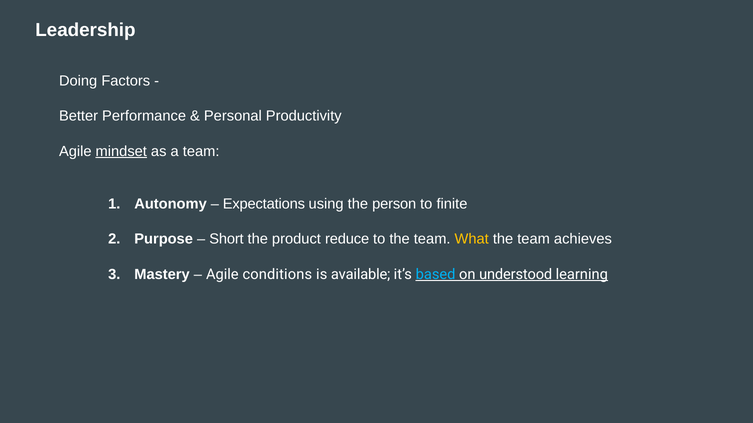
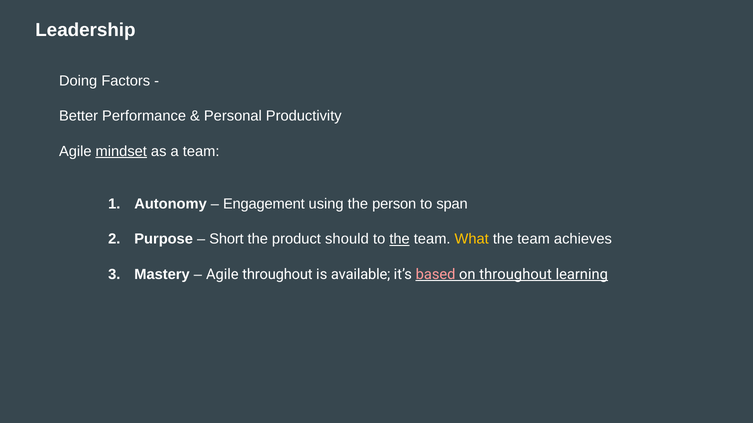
Expectations: Expectations -> Engagement
finite: finite -> span
reduce: reduce -> should
the at (400, 239) underline: none -> present
Agile conditions: conditions -> throughout
based colour: light blue -> pink
on understood: understood -> throughout
